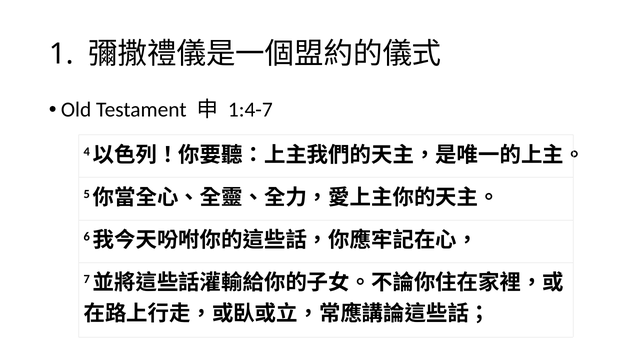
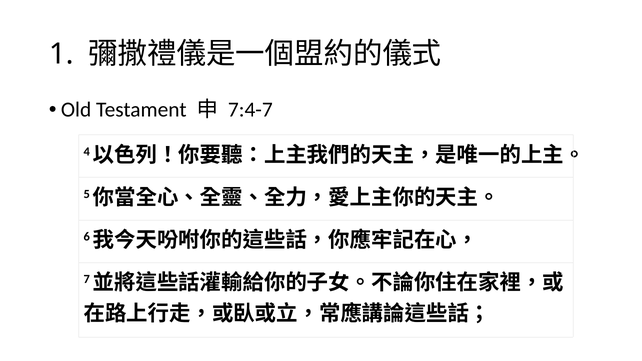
1:4-7: 1:4-7 -> 7:4-7
